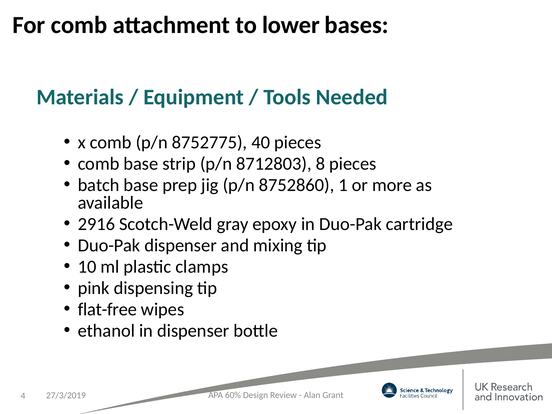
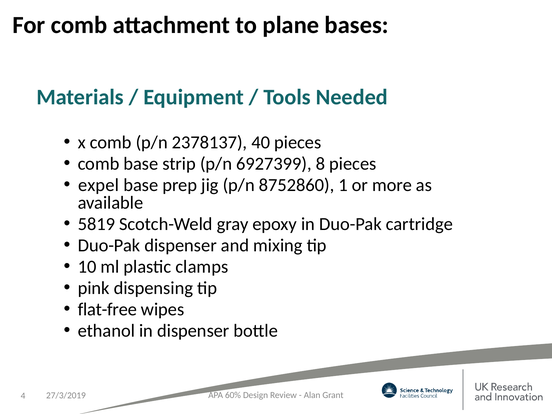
lower: lower -> plane
8752775: 8752775 -> 2378137
8712803: 8712803 -> 6927399
batch: batch -> expel
2916: 2916 -> 5819
